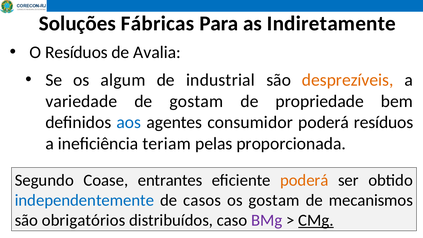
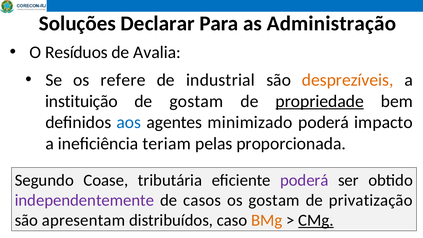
Fábricas: Fábricas -> Declarar
Indiretamente: Indiretamente -> Administração
algum: algum -> refere
variedade: variedade -> instituição
propriedade underline: none -> present
consumidor: consumidor -> minimizado
poderá resíduos: resíduos -> impacto
entrantes: entrantes -> tributária
poderá at (304, 180) colour: orange -> purple
independentemente colour: blue -> purple
mecanismos: mecanismos -> privatização
obrigatórios: obrigatórios -> apresentam
BMg colour: purple -> orange
